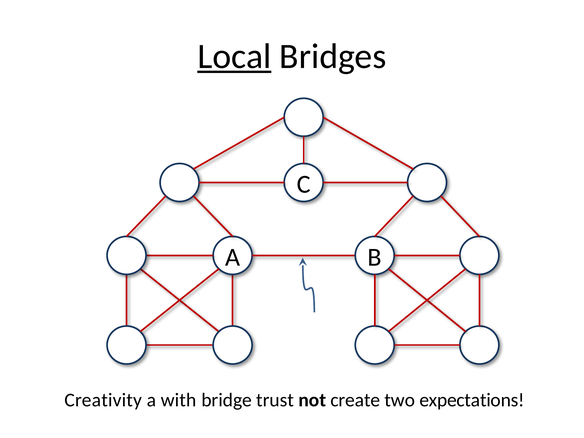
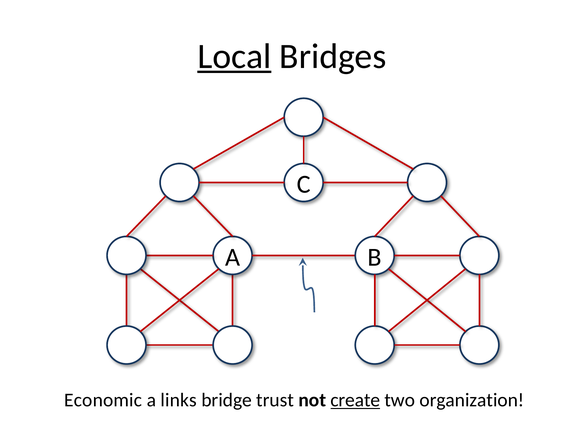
Creativity: Creativity -> Economic
with: with -> links
create underline: none -> present
expectations: expectations -> organization
